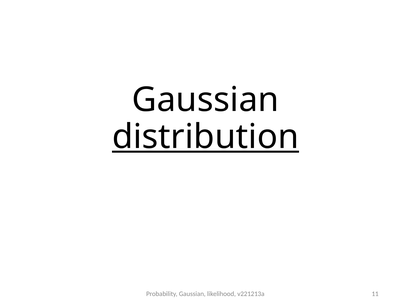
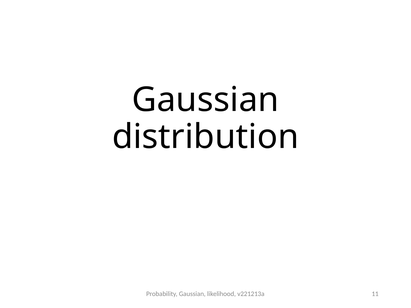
distribution underline: present -> none
